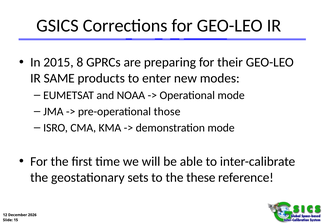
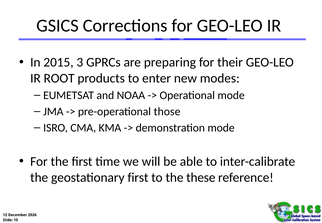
8: 8 -> 3
SAME: SAME -> ROOT
geostationary sets: sets -> first
